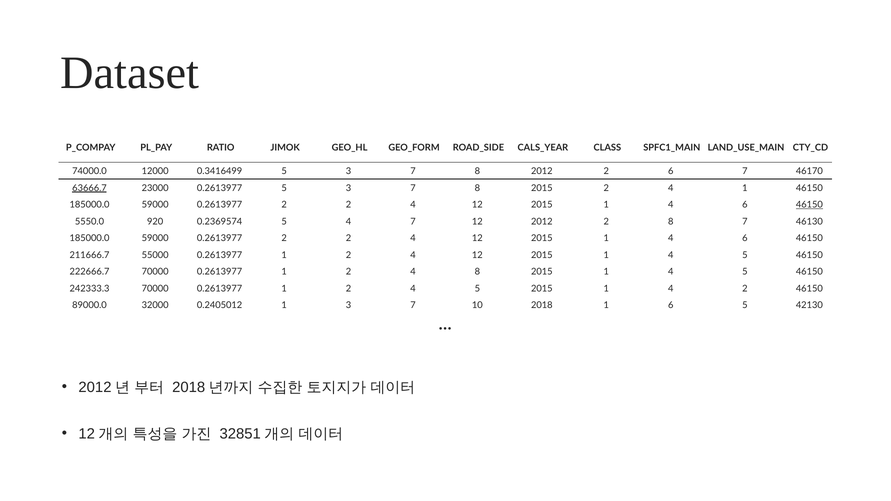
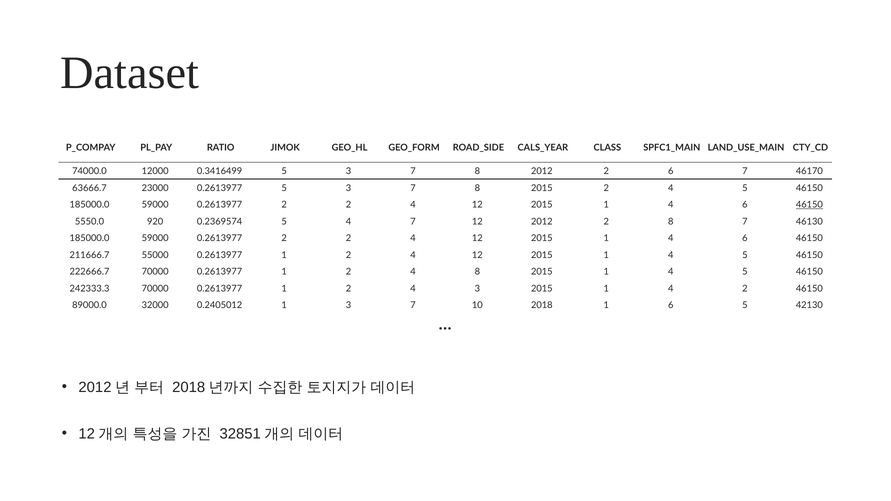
63666.7 underline: present -> none
2 4 1: 1 -> 5
2 4 5: 5 -> 3
